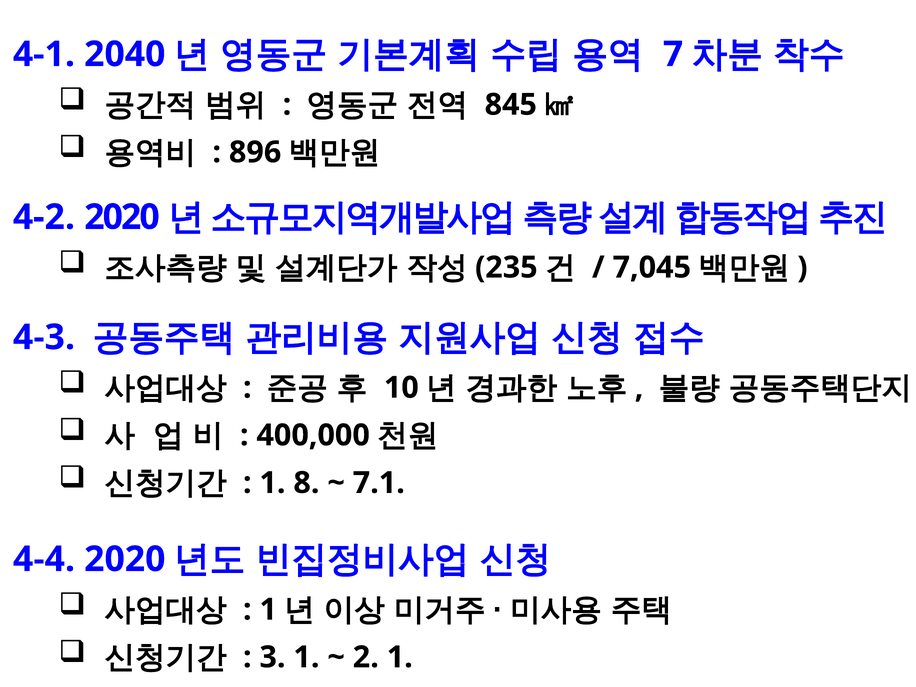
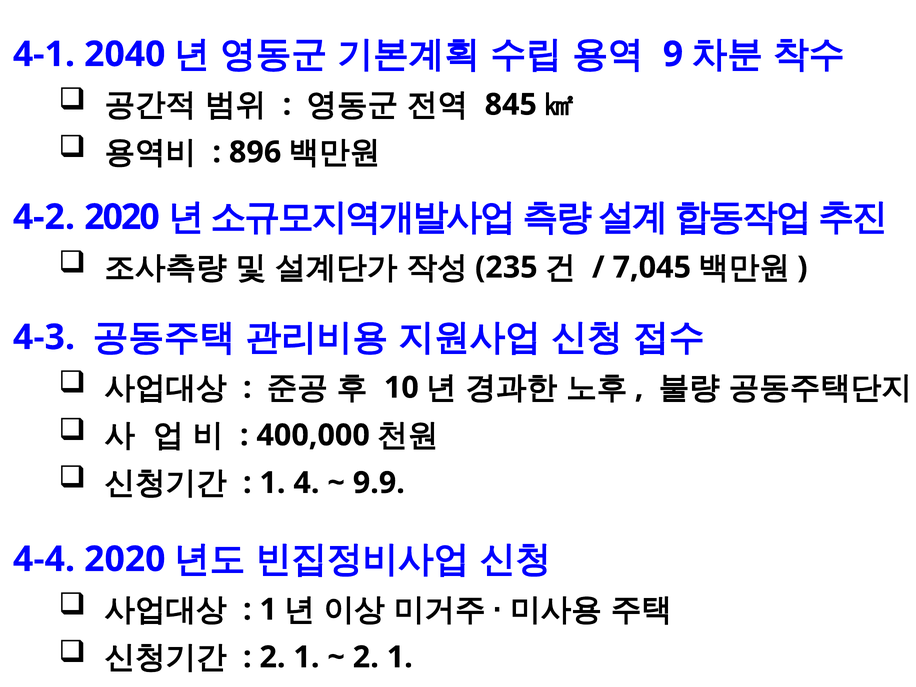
7: 7 -> 9
8: 8 -> 4
7.1: 7.1 -> 9.9
3 at (272, 657): 3 -> 2
